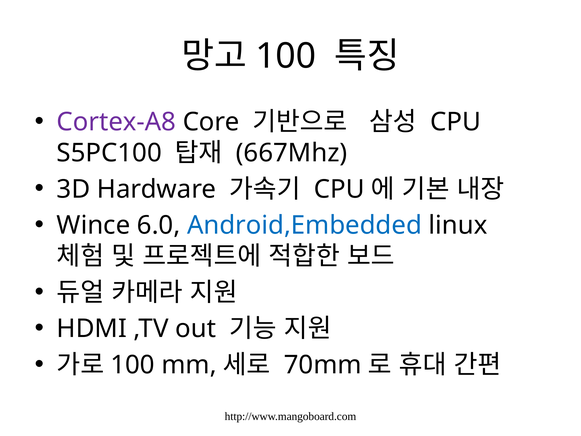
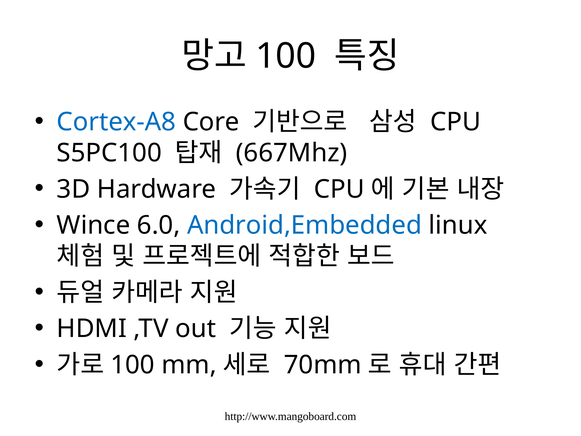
Cortex-A8 colour: purple -> blue
